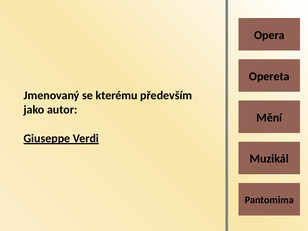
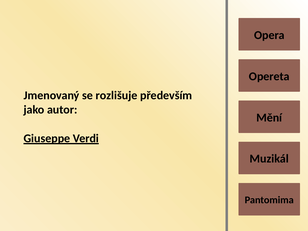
kterému: kterému -> rozlišuje
